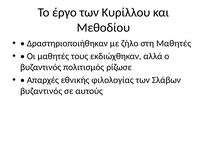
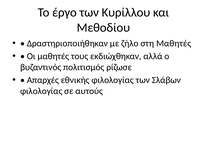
βυζαντινός at (41, 91): βυζαντινός -> φιλολογίας
